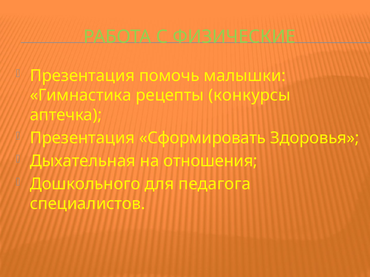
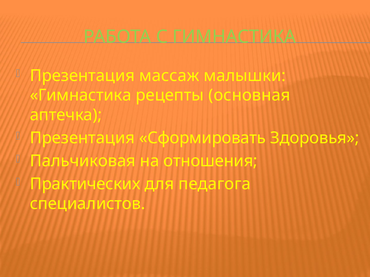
С ФИЗИЧЕСКИЕ: ФИЗИЧЕСКИЕ -> ГИМНАСТИКА
помочь: помочь -> массаж
конкурсы: конкурсы -> основная
Дыхательная: Дыхательная -> Пальчиковая
Дошкольного: Дошкольного -> Практических
